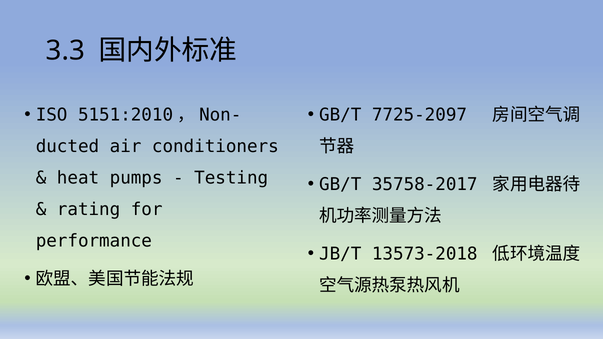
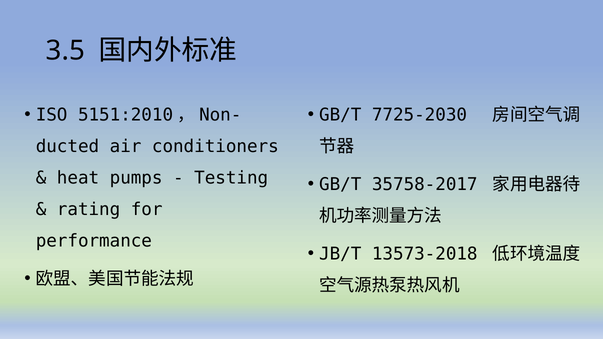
3.3: 3.3 -> 3.5
7725-2097: 7725-2097 -> 7725-2030
